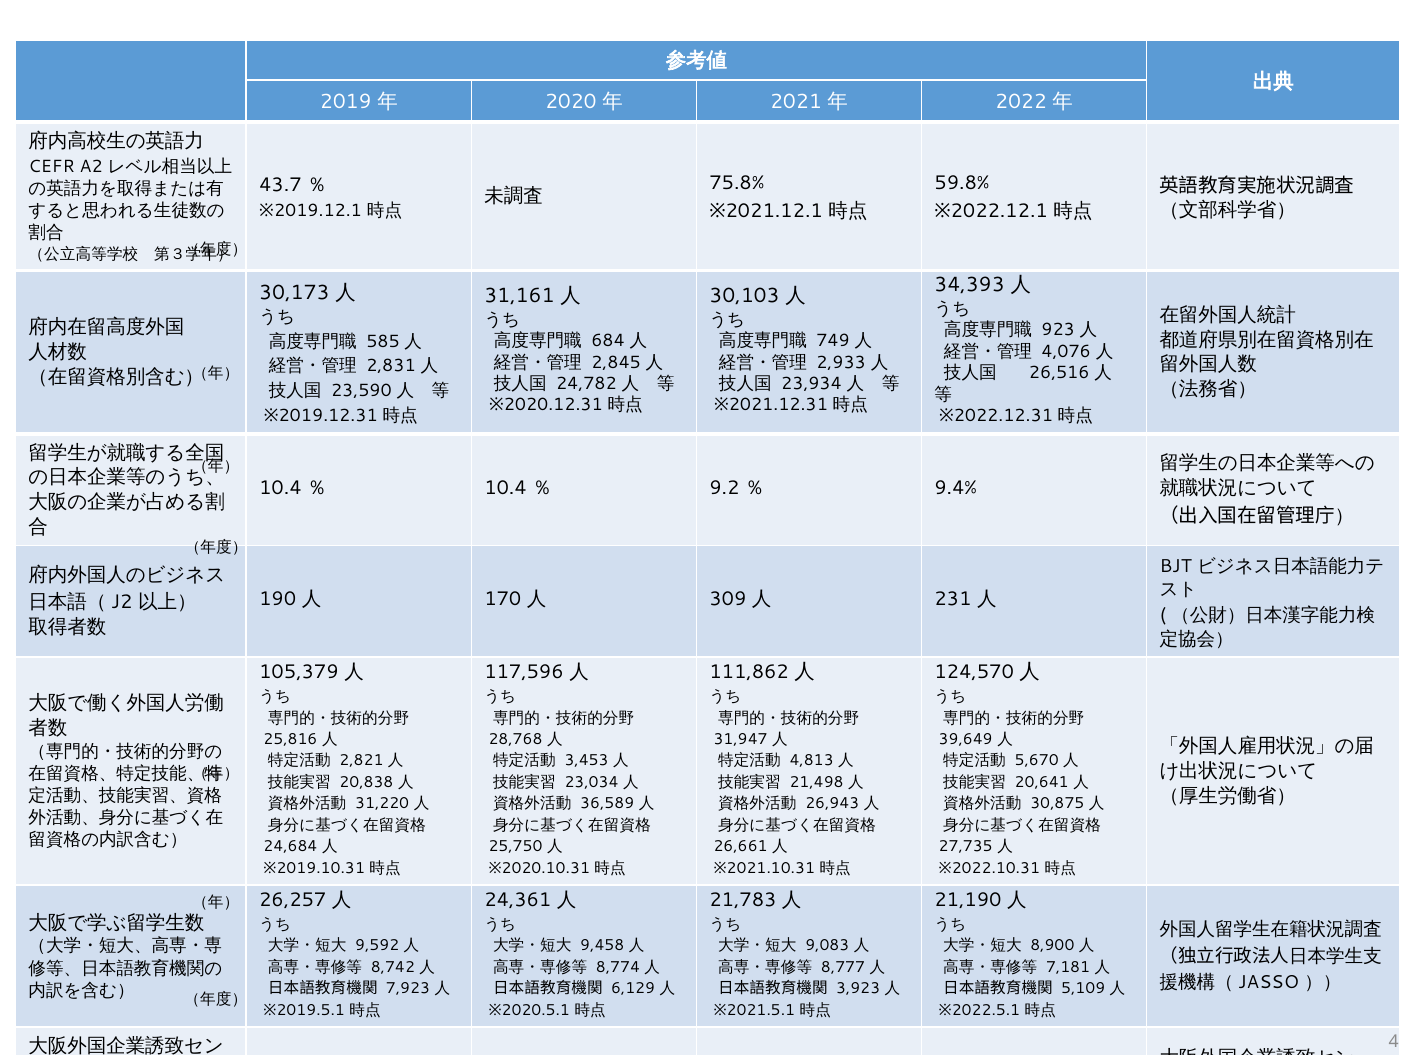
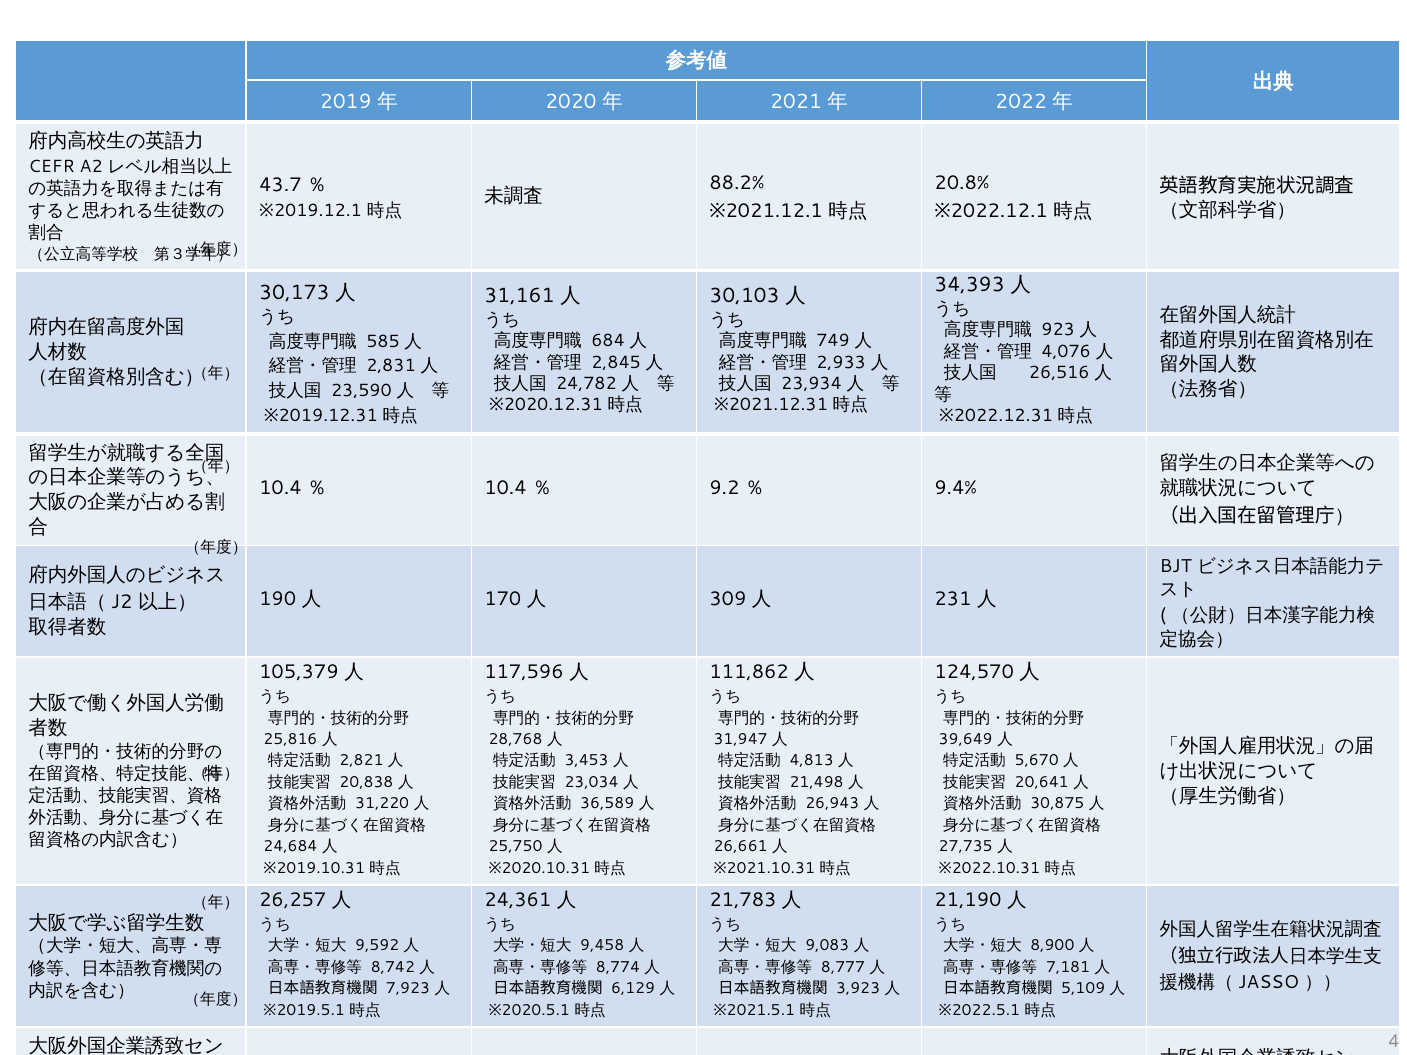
75.8%: 75.8% -> 88.2%
59.8%: 59.8% -> 20.8%
